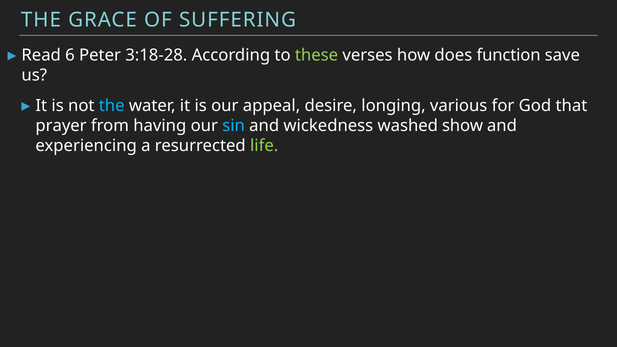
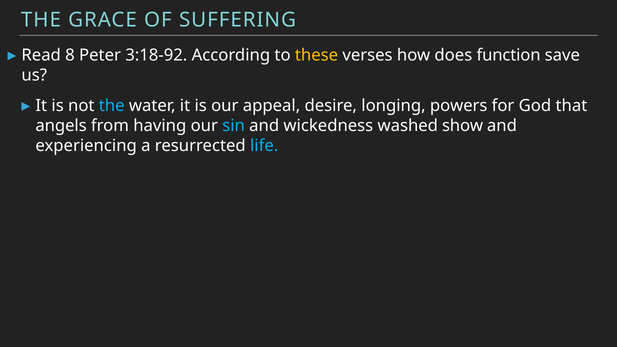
6: 6 -> 8
3:18-28: 3:18-28 -> 3:18-92
these colour: light green -> yellow
various: various -> powers
prayer: prayer -> angels
life colour: light green -> light blue
